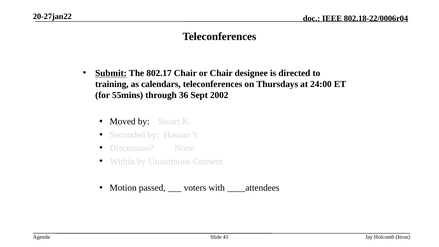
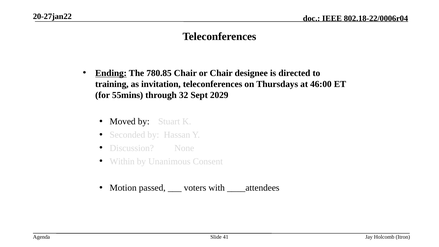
Submit: Submit -> Ending
802.17: 802.17 -> 780.85
calendars: calendars -> invitation
24:00: 24:00 -> 46:00
36: 36 -> 32
2002: 2002 -> 2029
